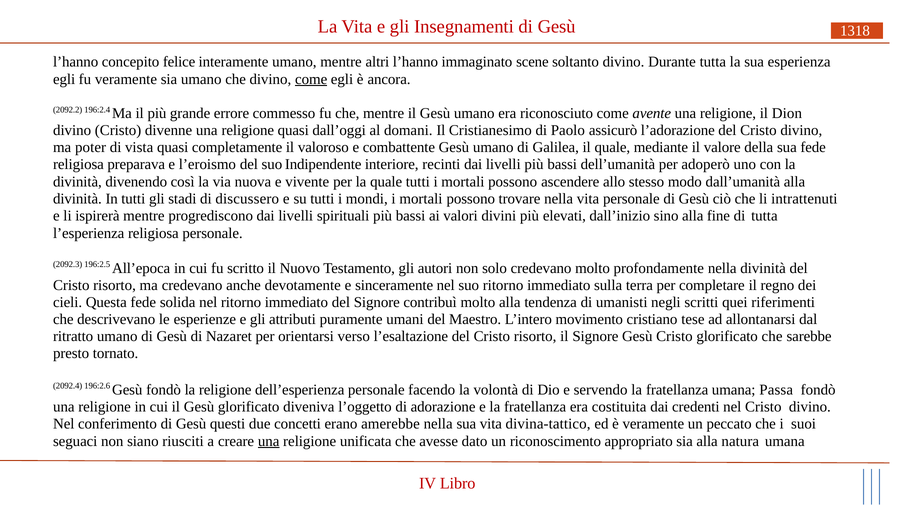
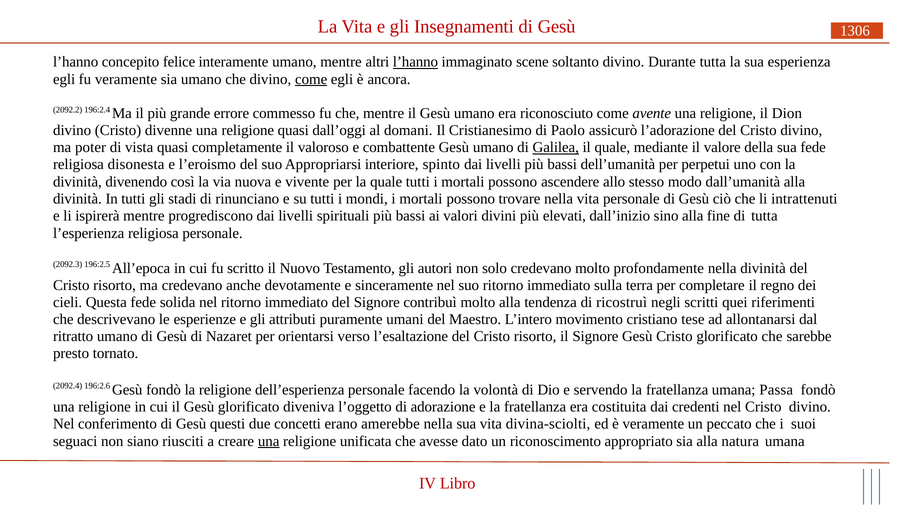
1318: 1318 -> 1306
l’hanno at (415, 62) underline: none -> present
Galilea underline: none -> present
preparava: preparava -> disonesta
Indipendente: Indipendente -> Appropriarsi
recinti: recinti -> spinto
adoperò: adoperò -> perpetui
discussero: discussero -> rinunciano
umanisti: umanisti -> ricostruì
divina-tattico: divina-tattico -> divina-sciolti
